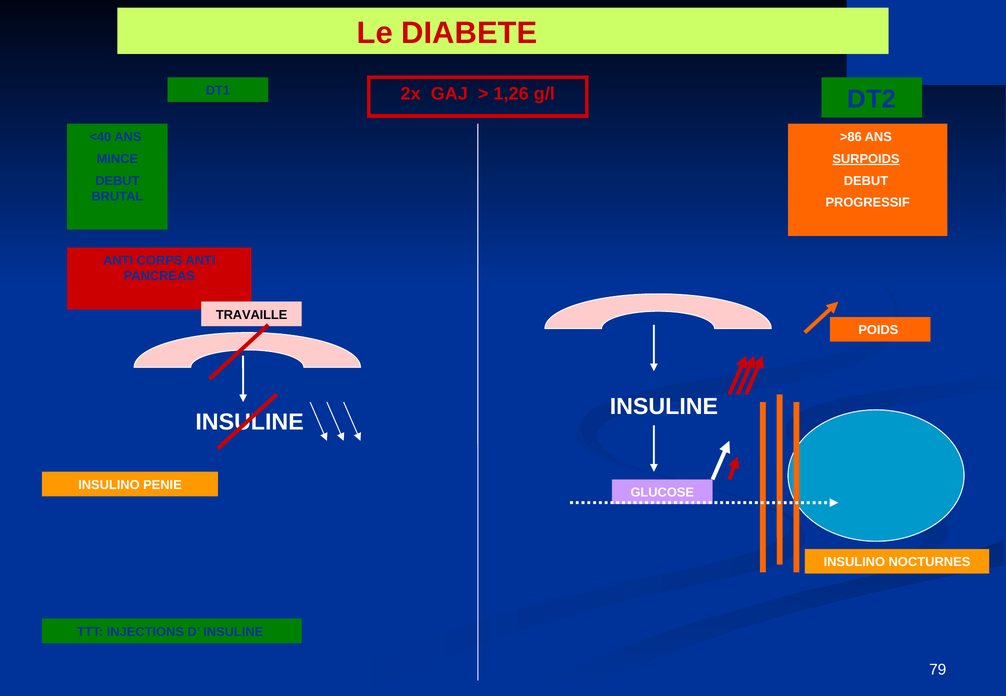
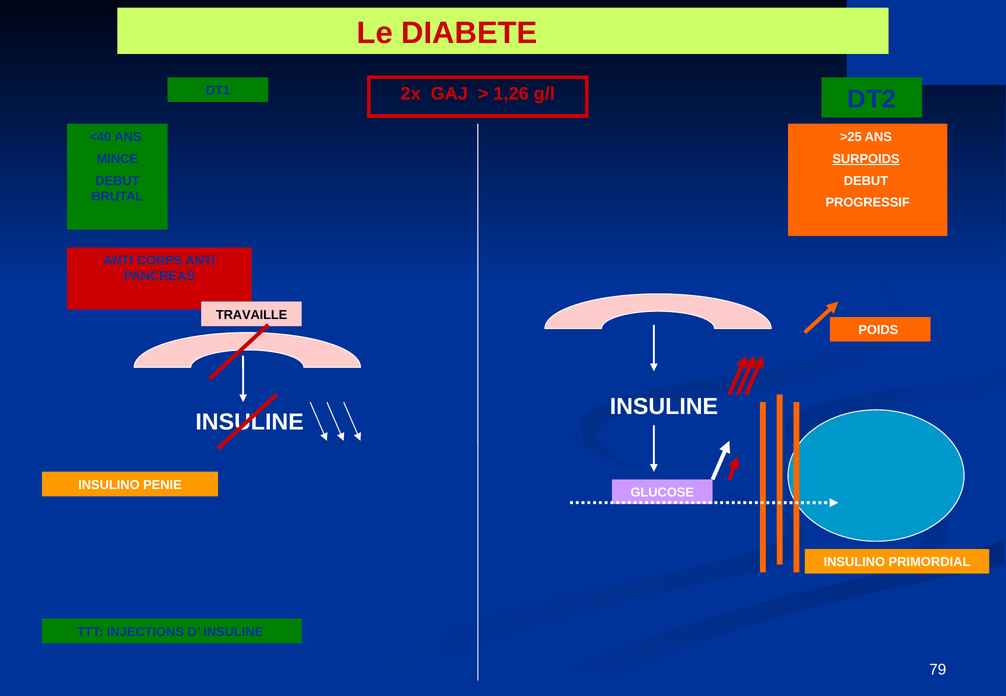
>86: >86 -> >25
NOCTURNES: NOCTURNES -> PRIMORDIAL
